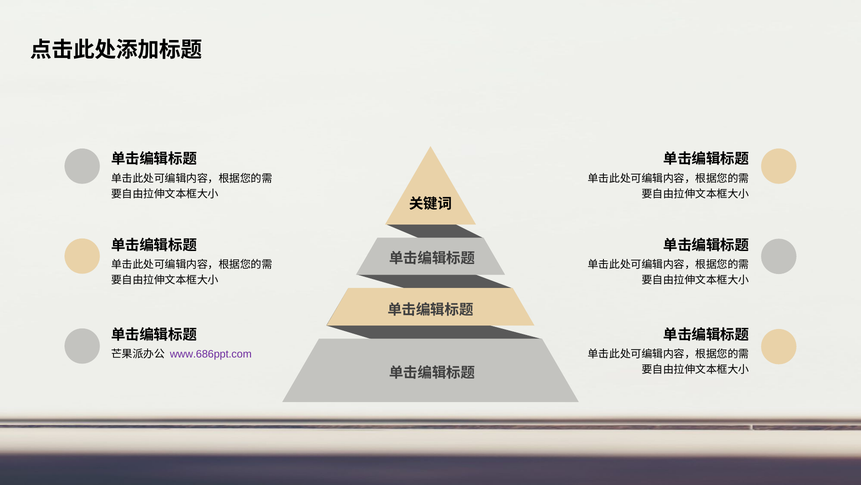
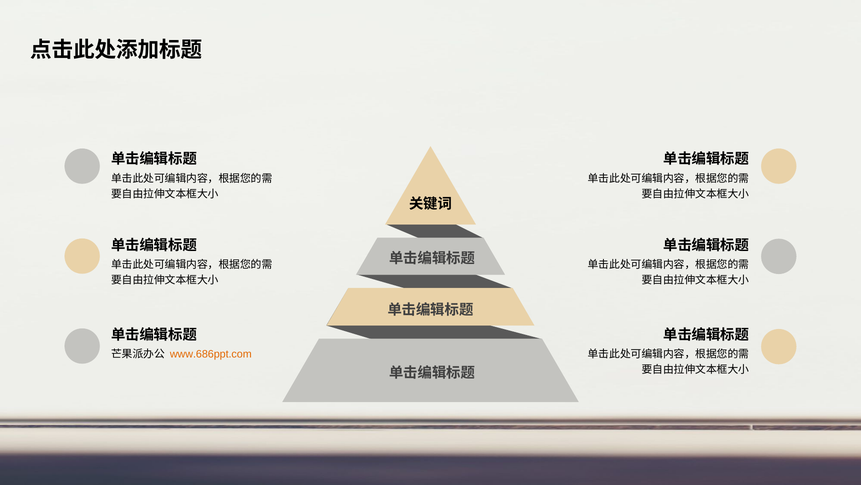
www.686ppt.com colour: purple -> orange
